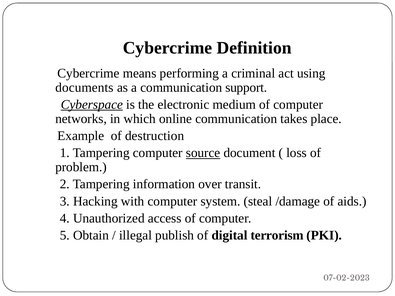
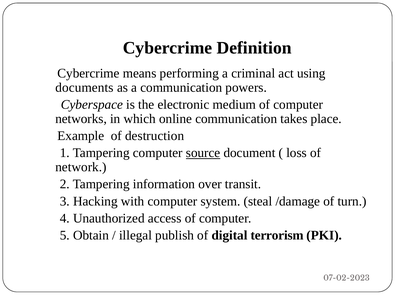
support: support -> powers
Cyberspace underline: present -> none
problem: problem -> network
aids: aids -> turn
